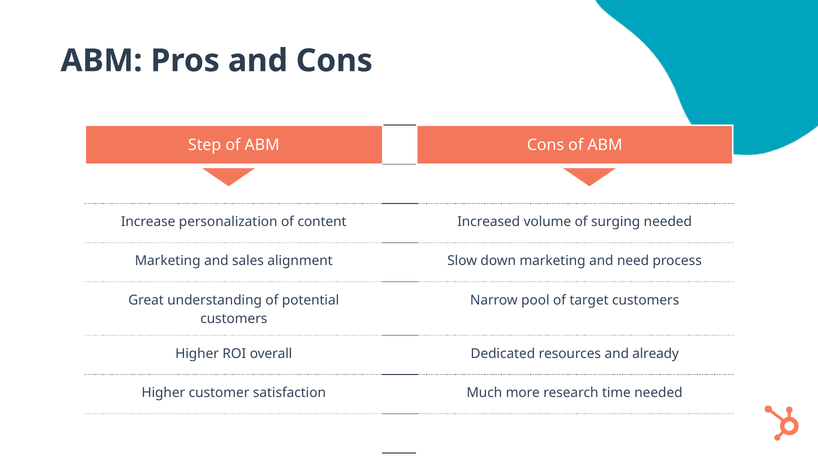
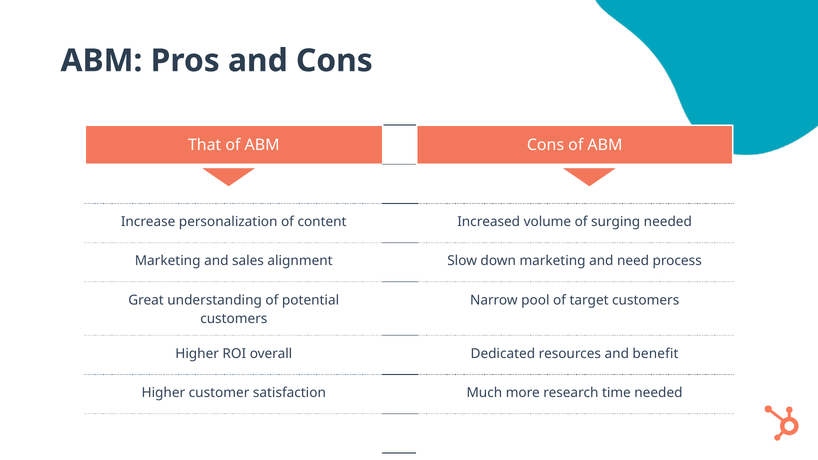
Step: Step -> That
already: already -> benefit
